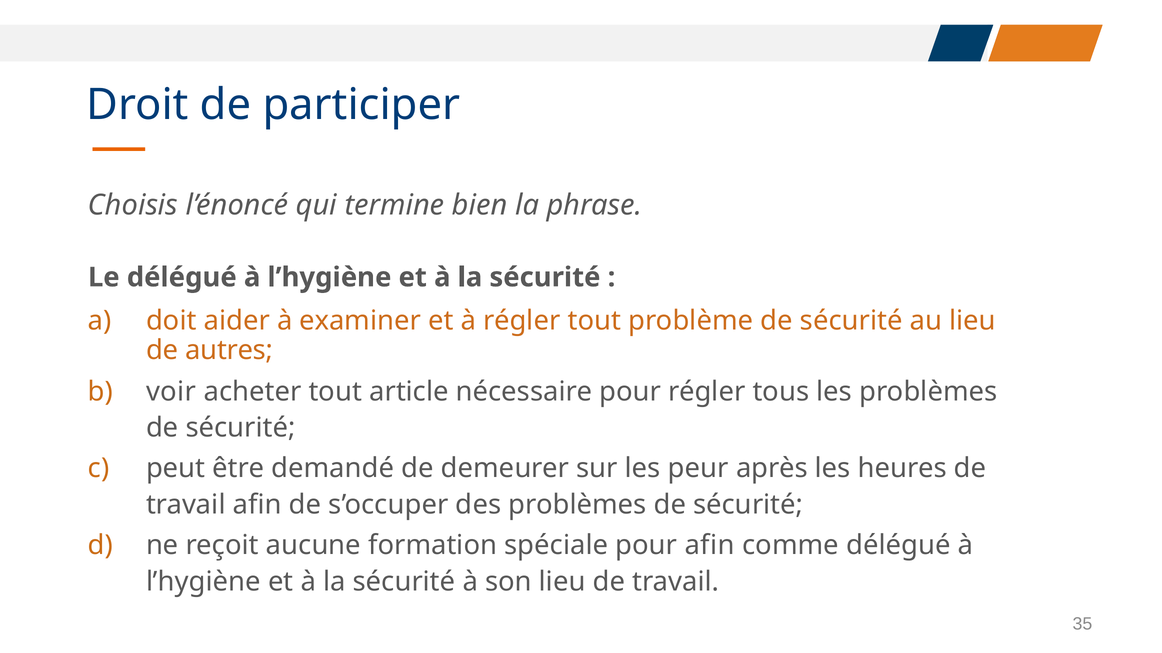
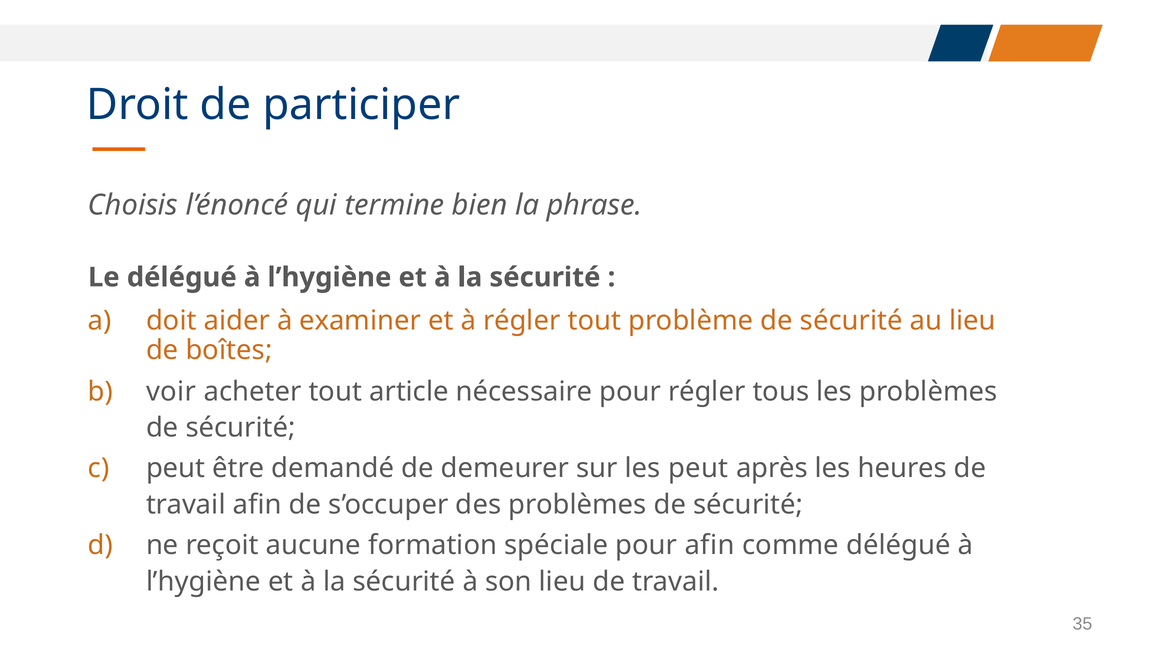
autres: autres -> boîtes
les peur: peur -> peut
